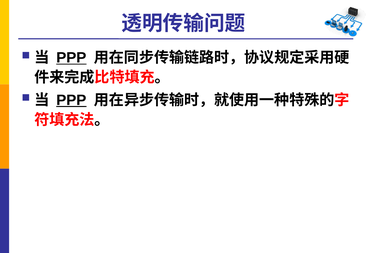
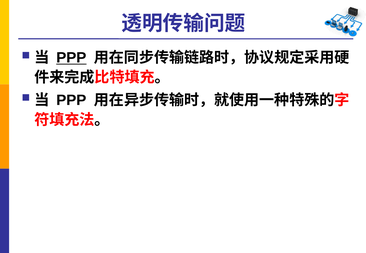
PPP at (71, 100) underline: present -> none
